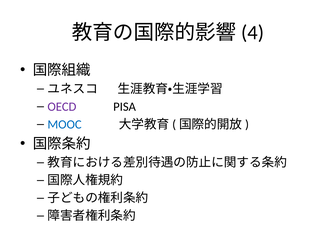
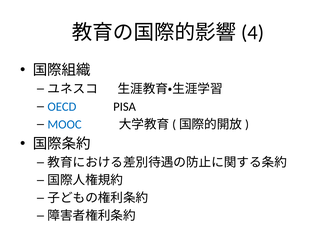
OECD colour: purple -> blue
